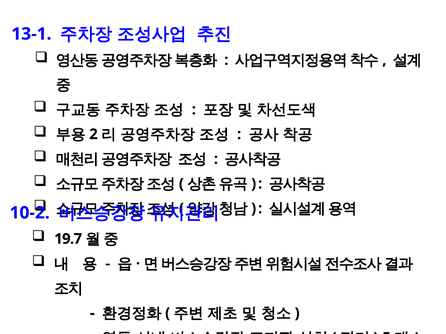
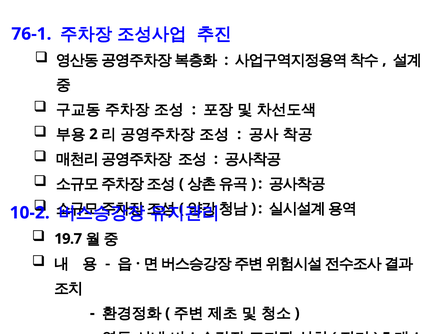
13-1: 13-1 -> 76-1
